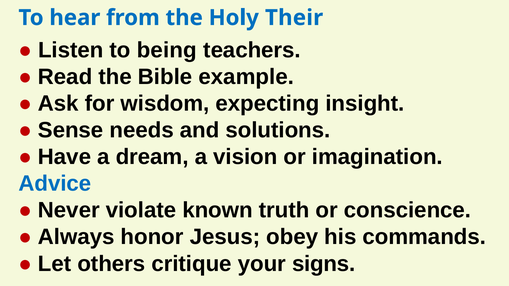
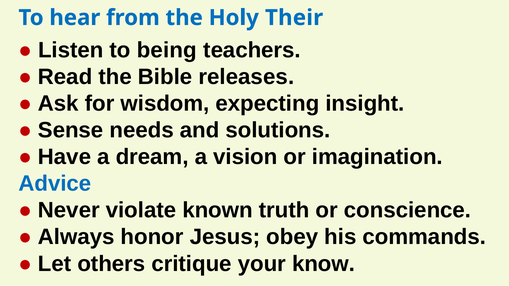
example: example -> releases
signs: signs -> know
